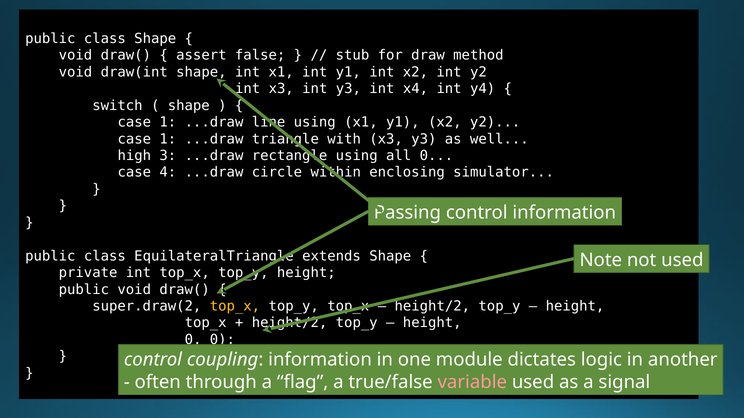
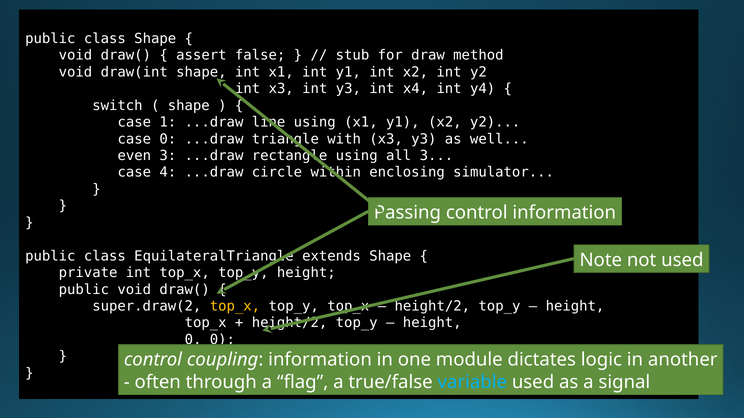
1 at (168, 139): 1 -> 0
high: high -> even
all 0: 0 -> 3
variable colour: pink -> light blue
